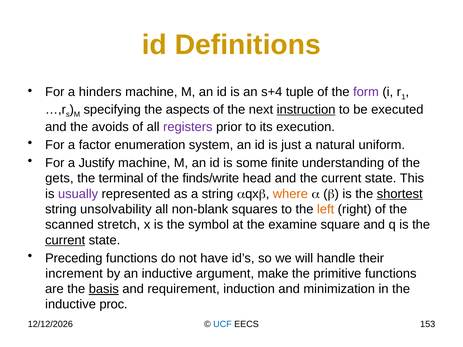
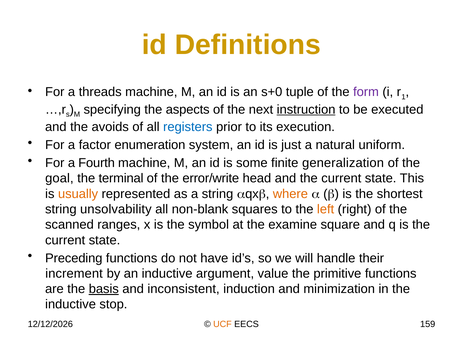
hinders: hinders -> threads
s+4: s+4 -> s+0
registers colour: purple -> blue
Justify: Justify -> Fourth
understanding: understanding -> generalization
gets: gets -> goal
finds/write: finds/write -> error/write
usually colour: purple -> orange
shortest underline: present -> none
stretch: stretch -> ranges
current at (65, 240) underline: present -> none
make: make -> value
requirement: requirement -> inconsistent
proc: proc -> stop
UCF colour: blue -> orange
153: 153 -> 159
